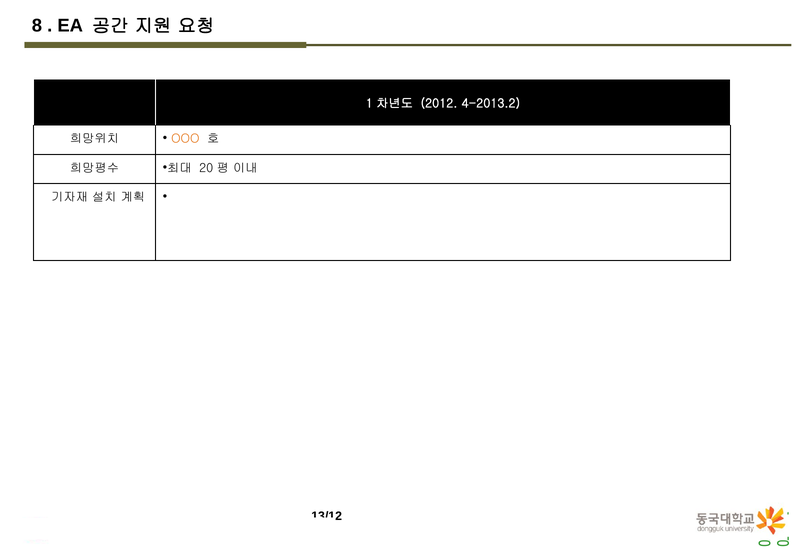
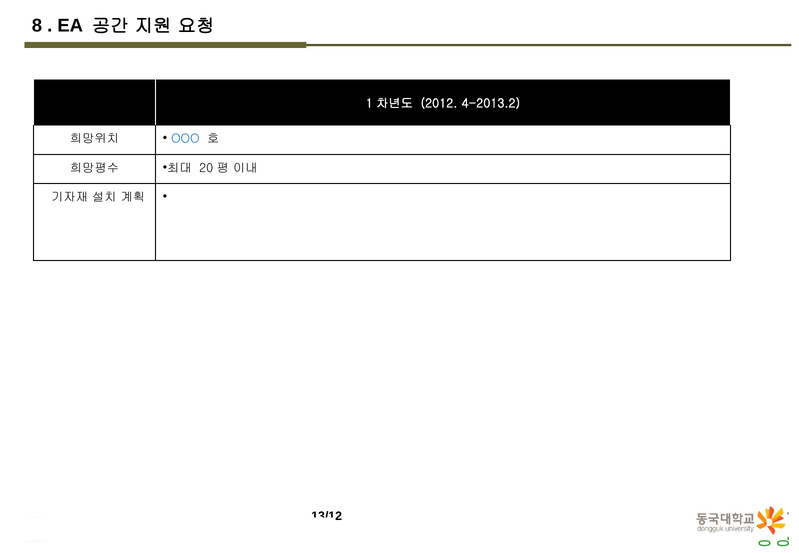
OOO colour: orange -> blue
